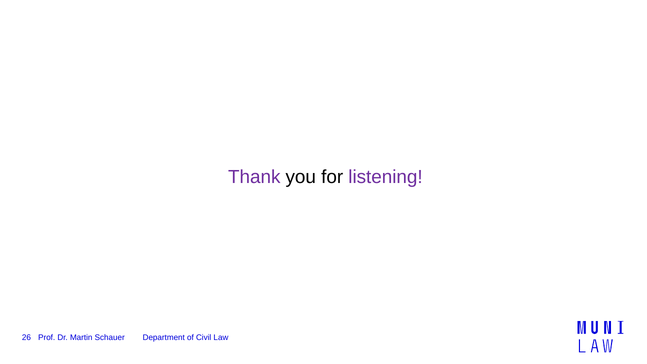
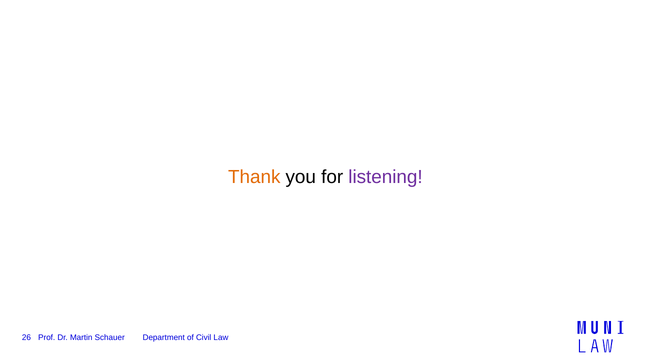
Thank colour: purple -> orange
